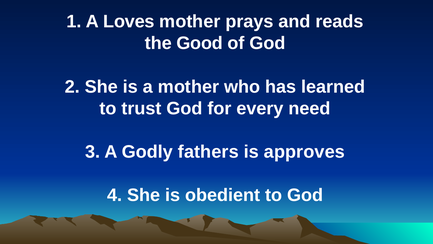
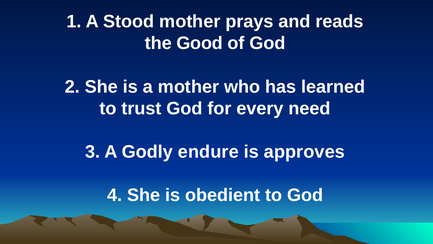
Loves: Loves -> Stood
fathers: fathers -> endure
